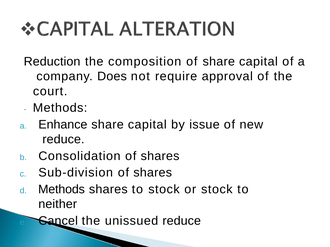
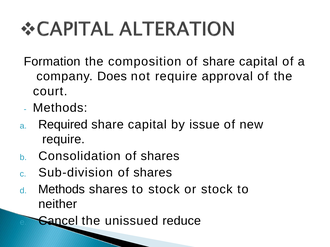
Reduction: Reduction -> Formation
Enhance: Enhance -> Required
reduce at (63, 140): reduce -> require
